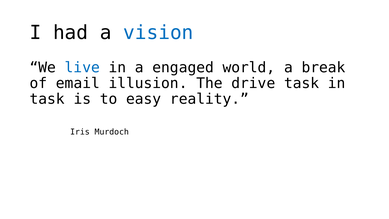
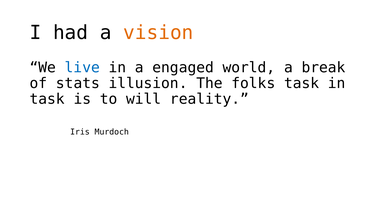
vision colour: blue -> orange
email: email -> stats
drive: drive -> folks
easy: easy -> will
